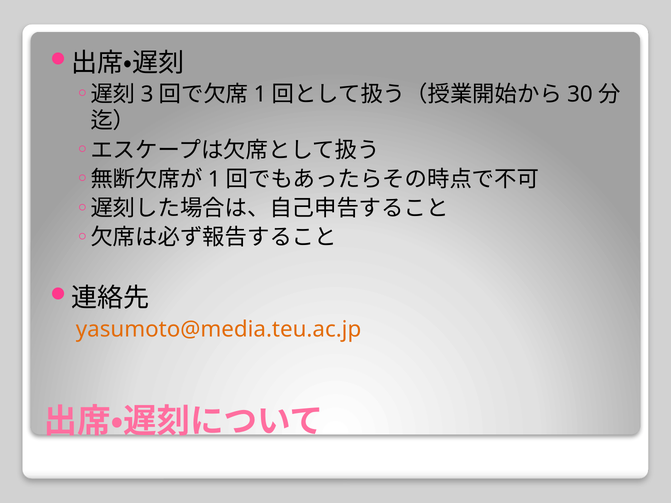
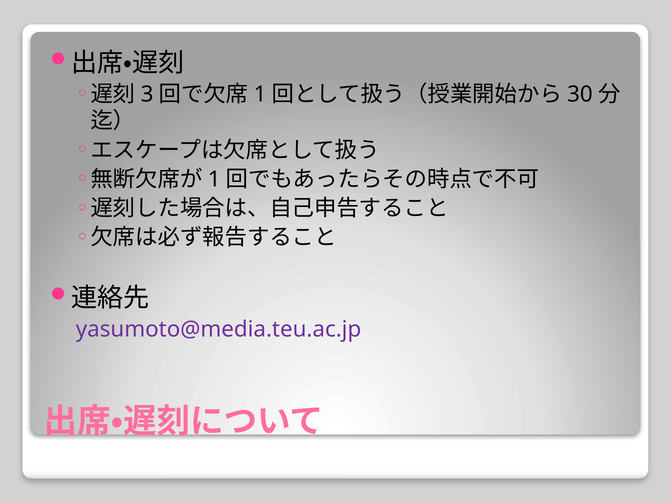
yasumoto@media.teu.ac.jp colour: orange -> purple
